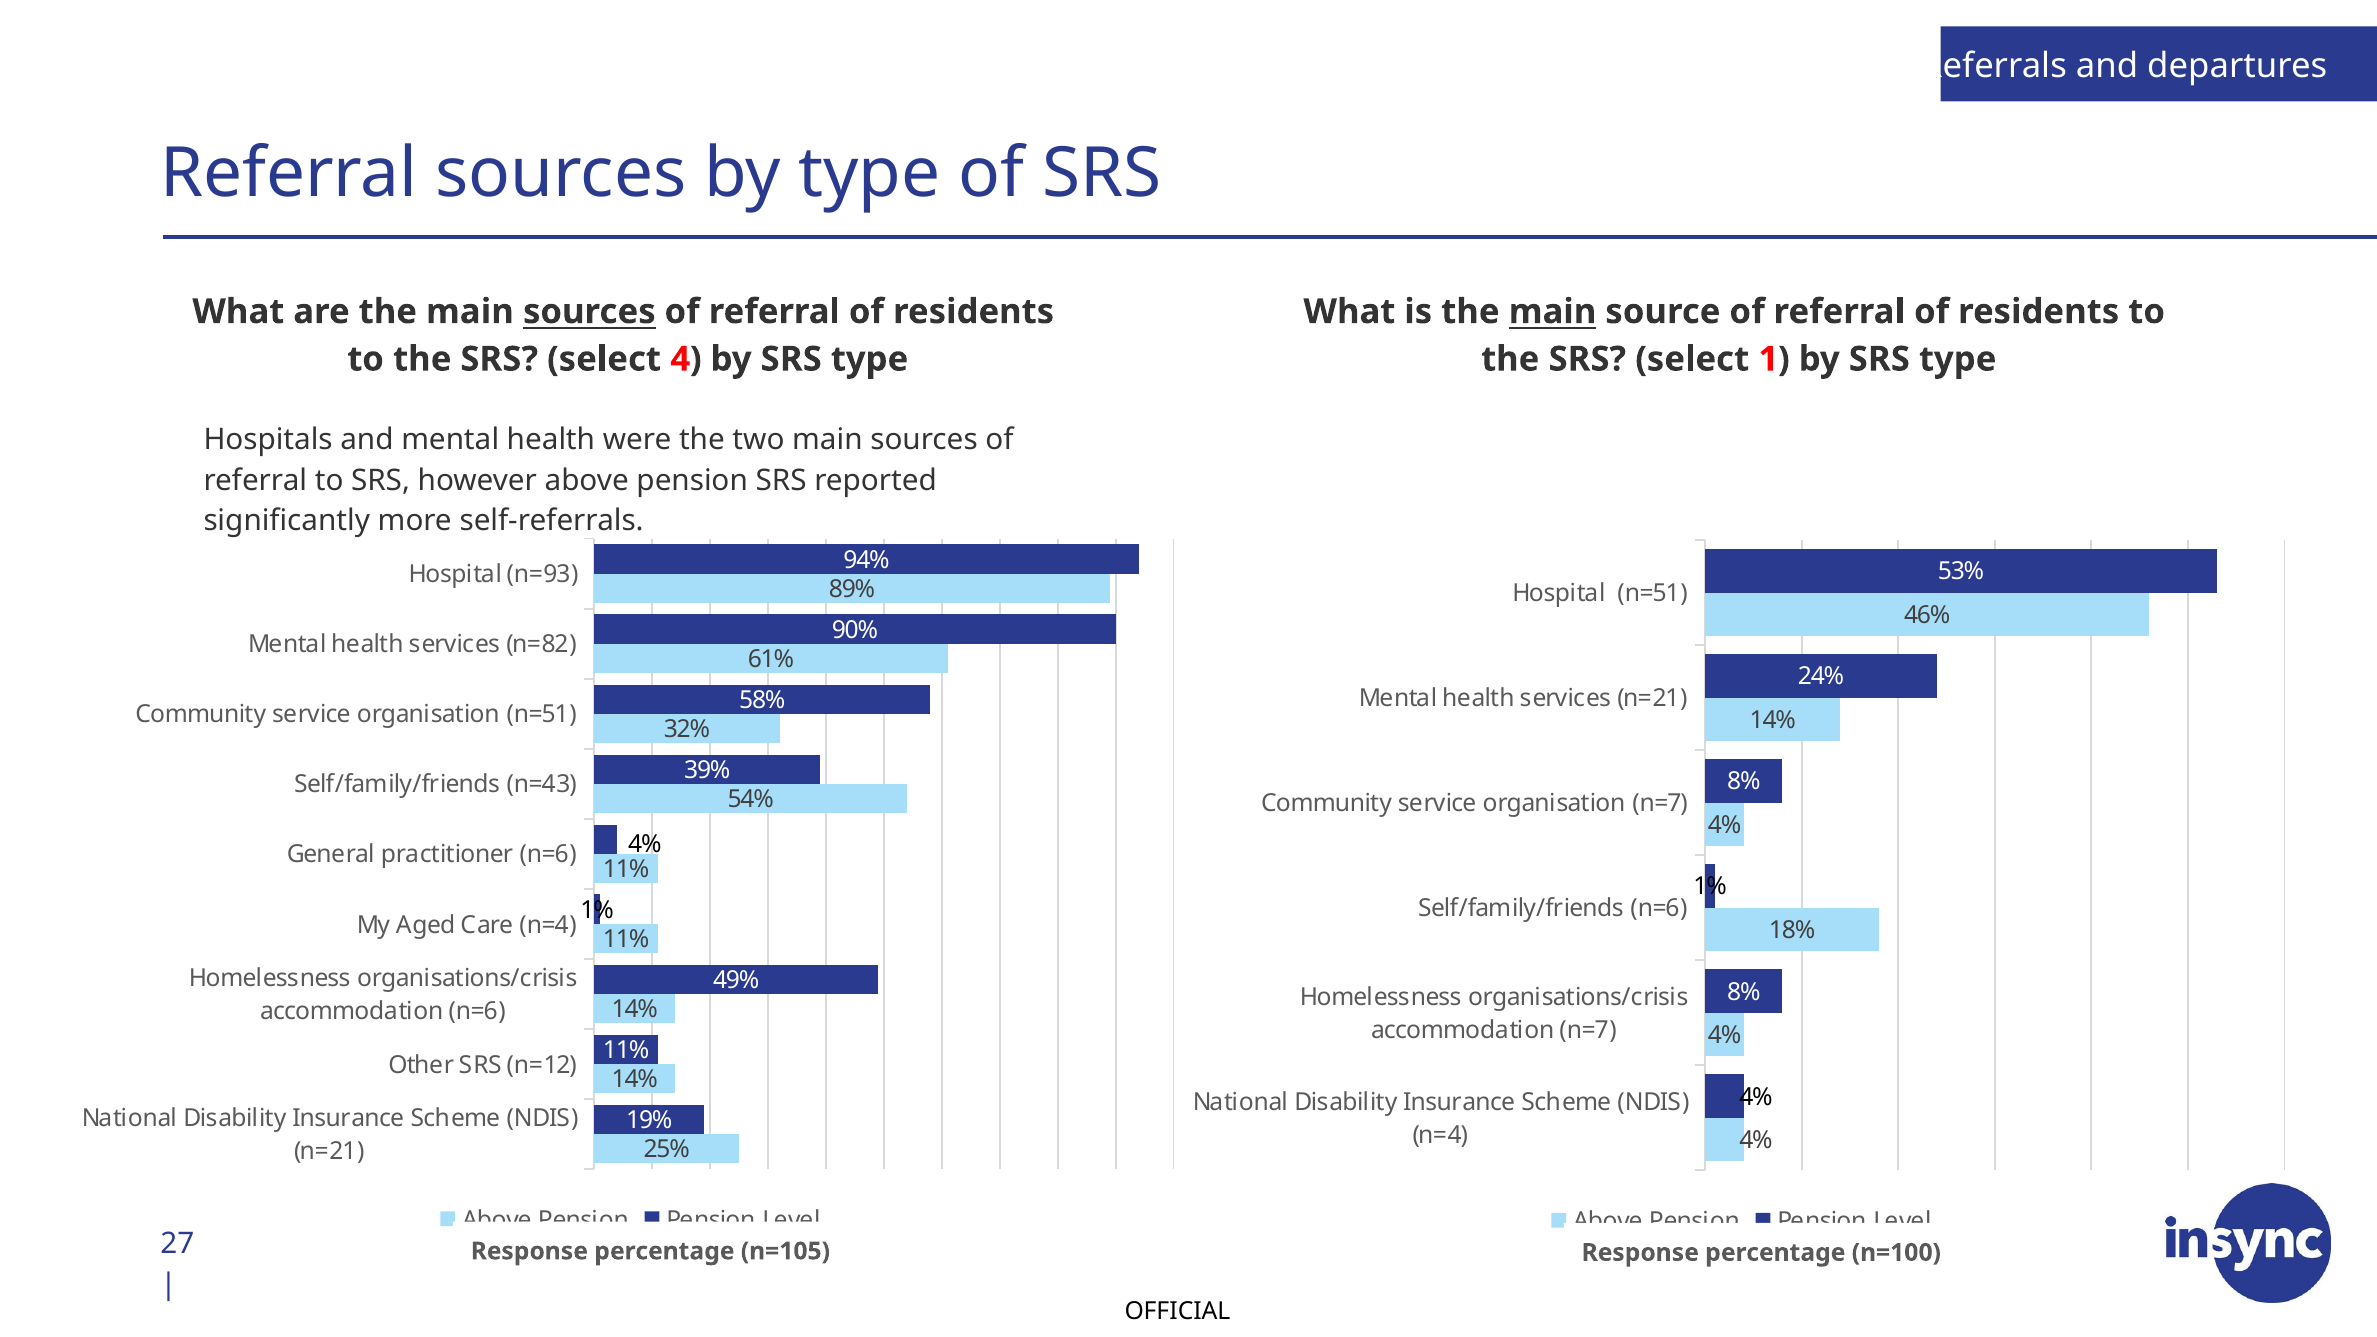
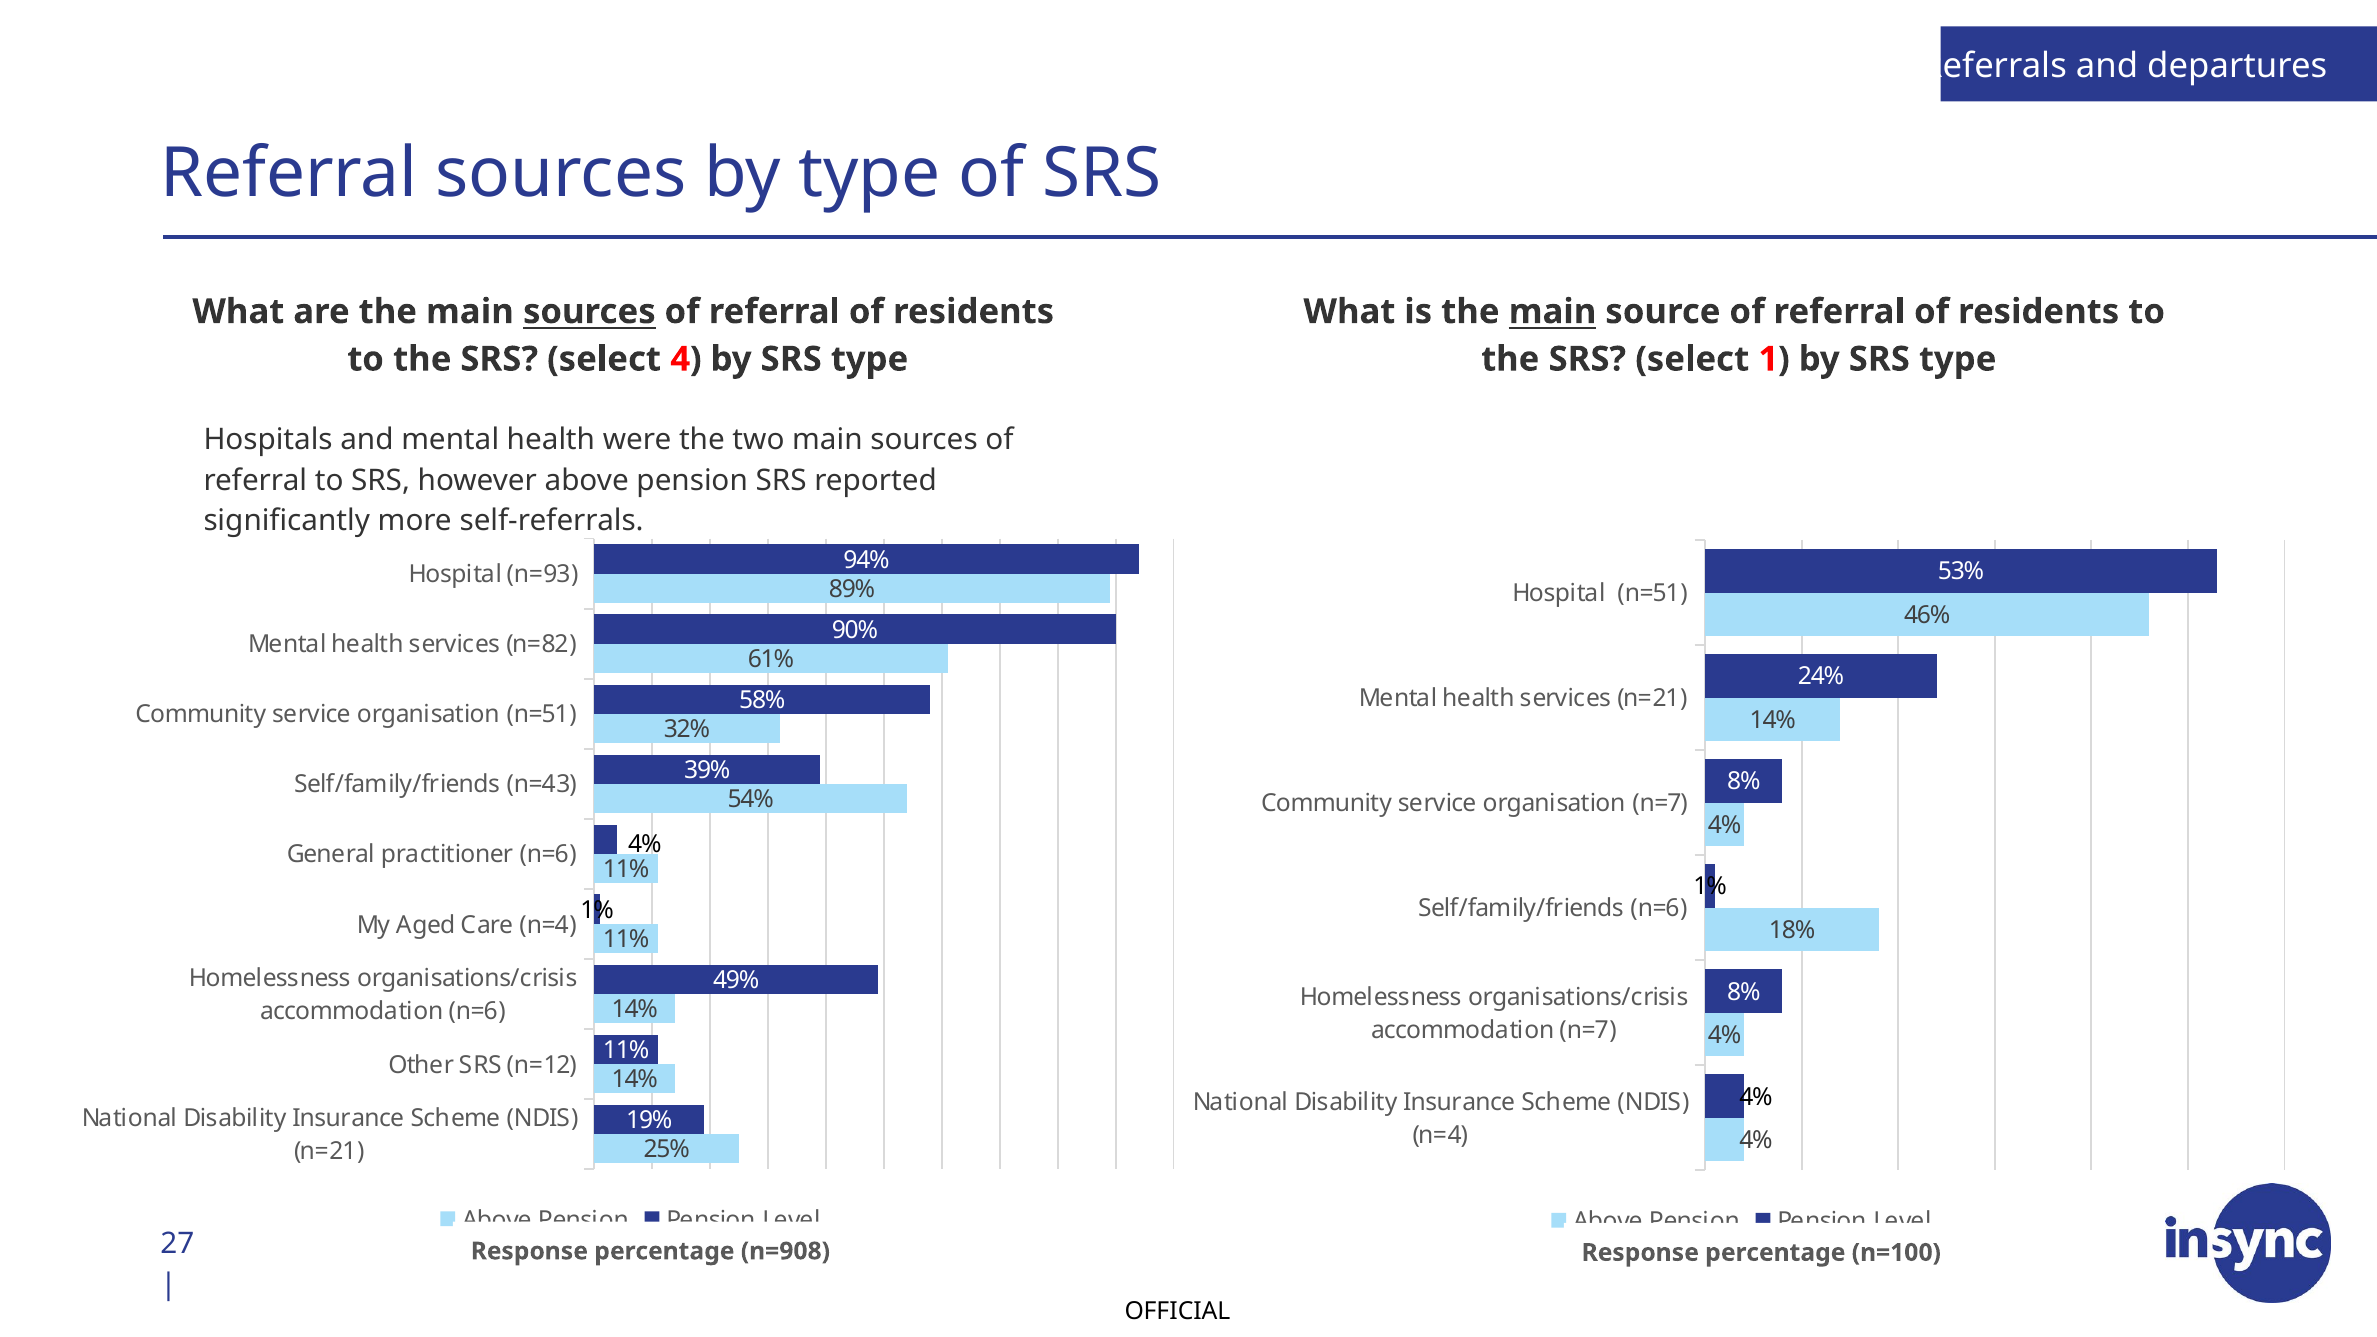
n=105: n=105 -> n=908
